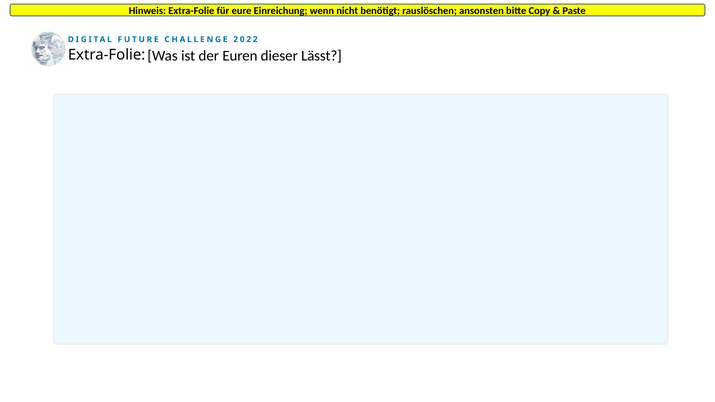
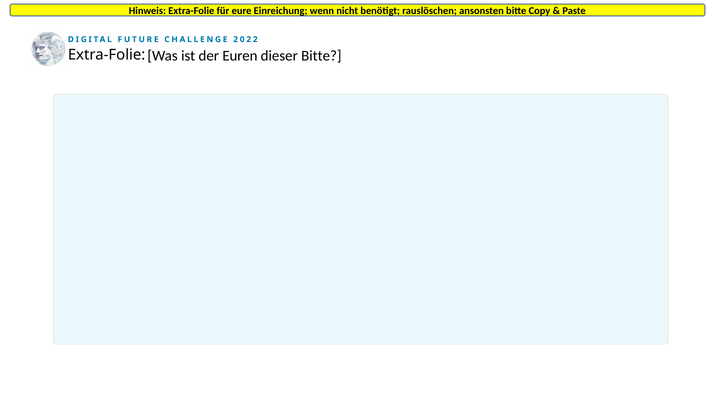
dieser Lässt: Lässt -> Bitte
